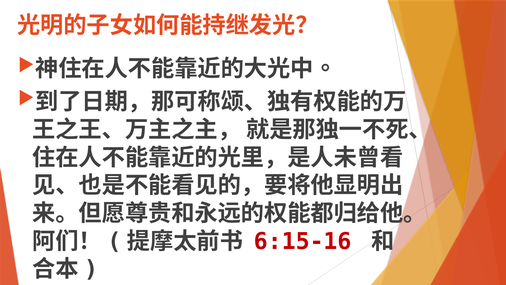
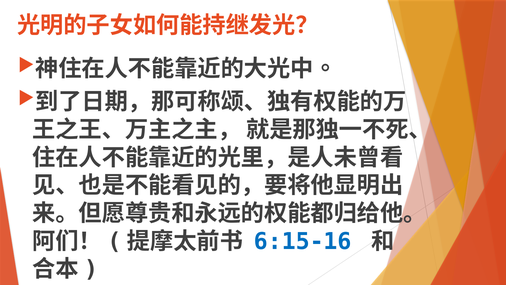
6:15-16 colour: red -> blue
